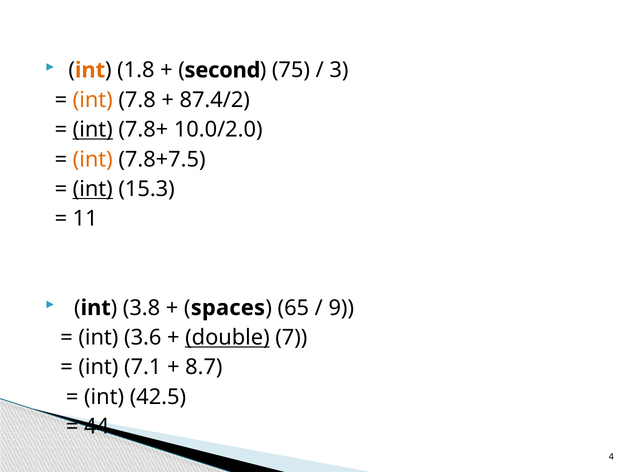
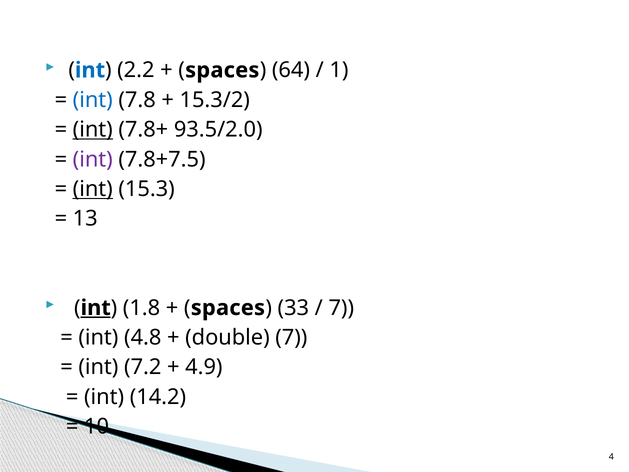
int at (90, 70) colour: orange -> blue
1.8: 1.8 -> 2.2
second at (222, 70): second -> spaces
75: 75 -> 64
3: 3 -> 1
int at (93, 100) colour: orange -> blue
87.4/2: 87.4/2 -> 15.3/2
10.0/2.0: 10.0/2.0 -> 93.5/2.0
int at (93, 159) colour: orange -> purple
11: 11 -> 13
int at (96, 308) underline: none -> present
3.8: 3.8 -> 1.8
65: 65 -> 33
9 at (341, 308): 9 -> 7
3.6: 3.6 -> 4.8
double underline: present -> none
7.1: 7.1 -> 7.2
8.7: 8.7 -> 4.9
42.5: 42.5 -> 14.2
44: 44 -> 10
